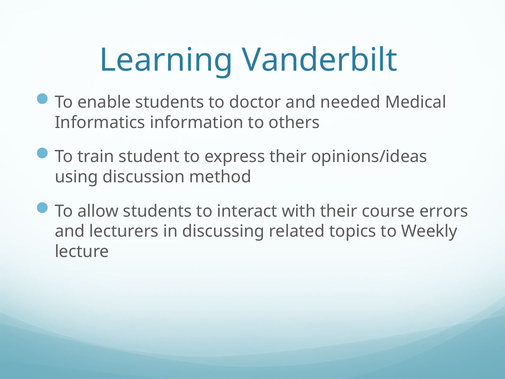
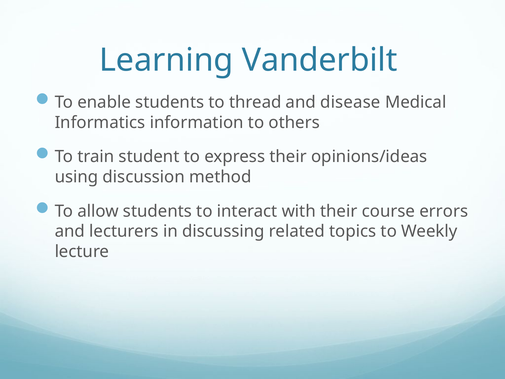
doctor: doctor -> thread
needed: needed -> disease
